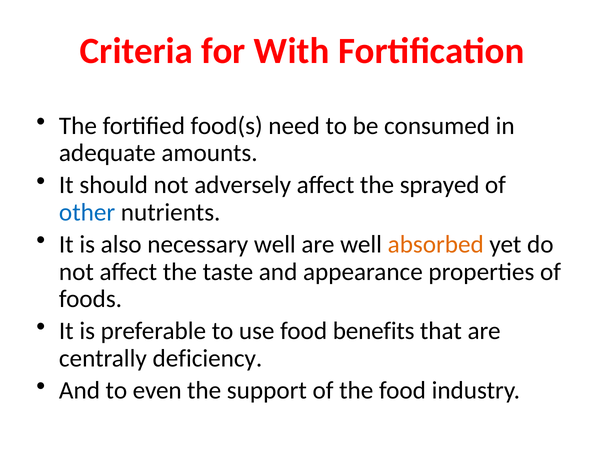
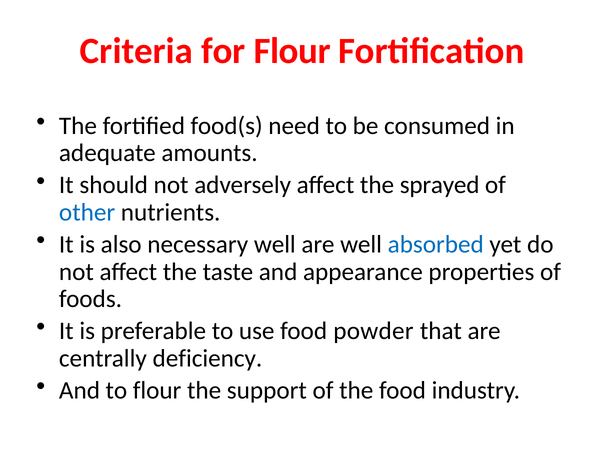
for With: With -> Flour
absorbed colour: orange -> blue
benefits: benefits -> powder
to even: even -> flour
